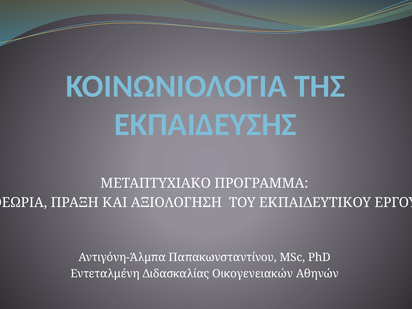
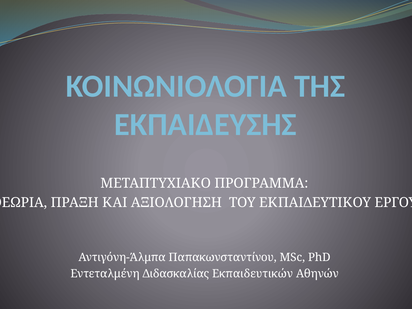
Οικογενειακών: Οικογενειακών -> Εκπαιδευτικών
